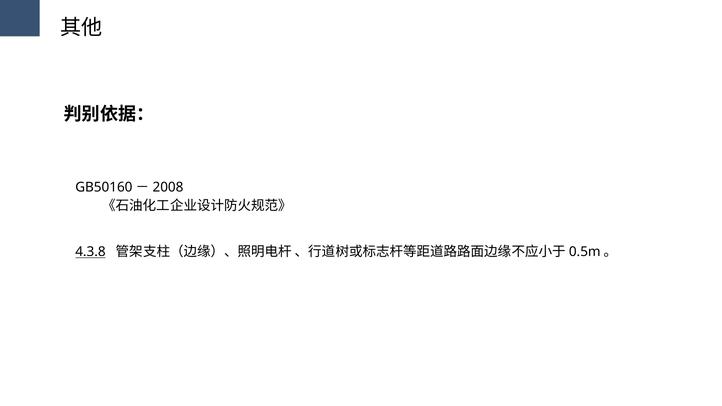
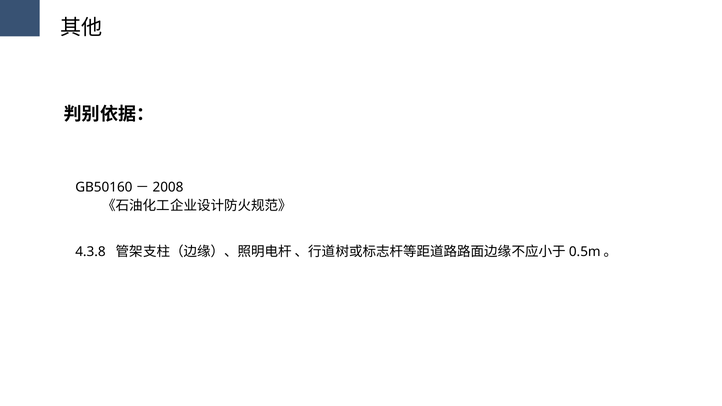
4.3.8 underline: present -> none
